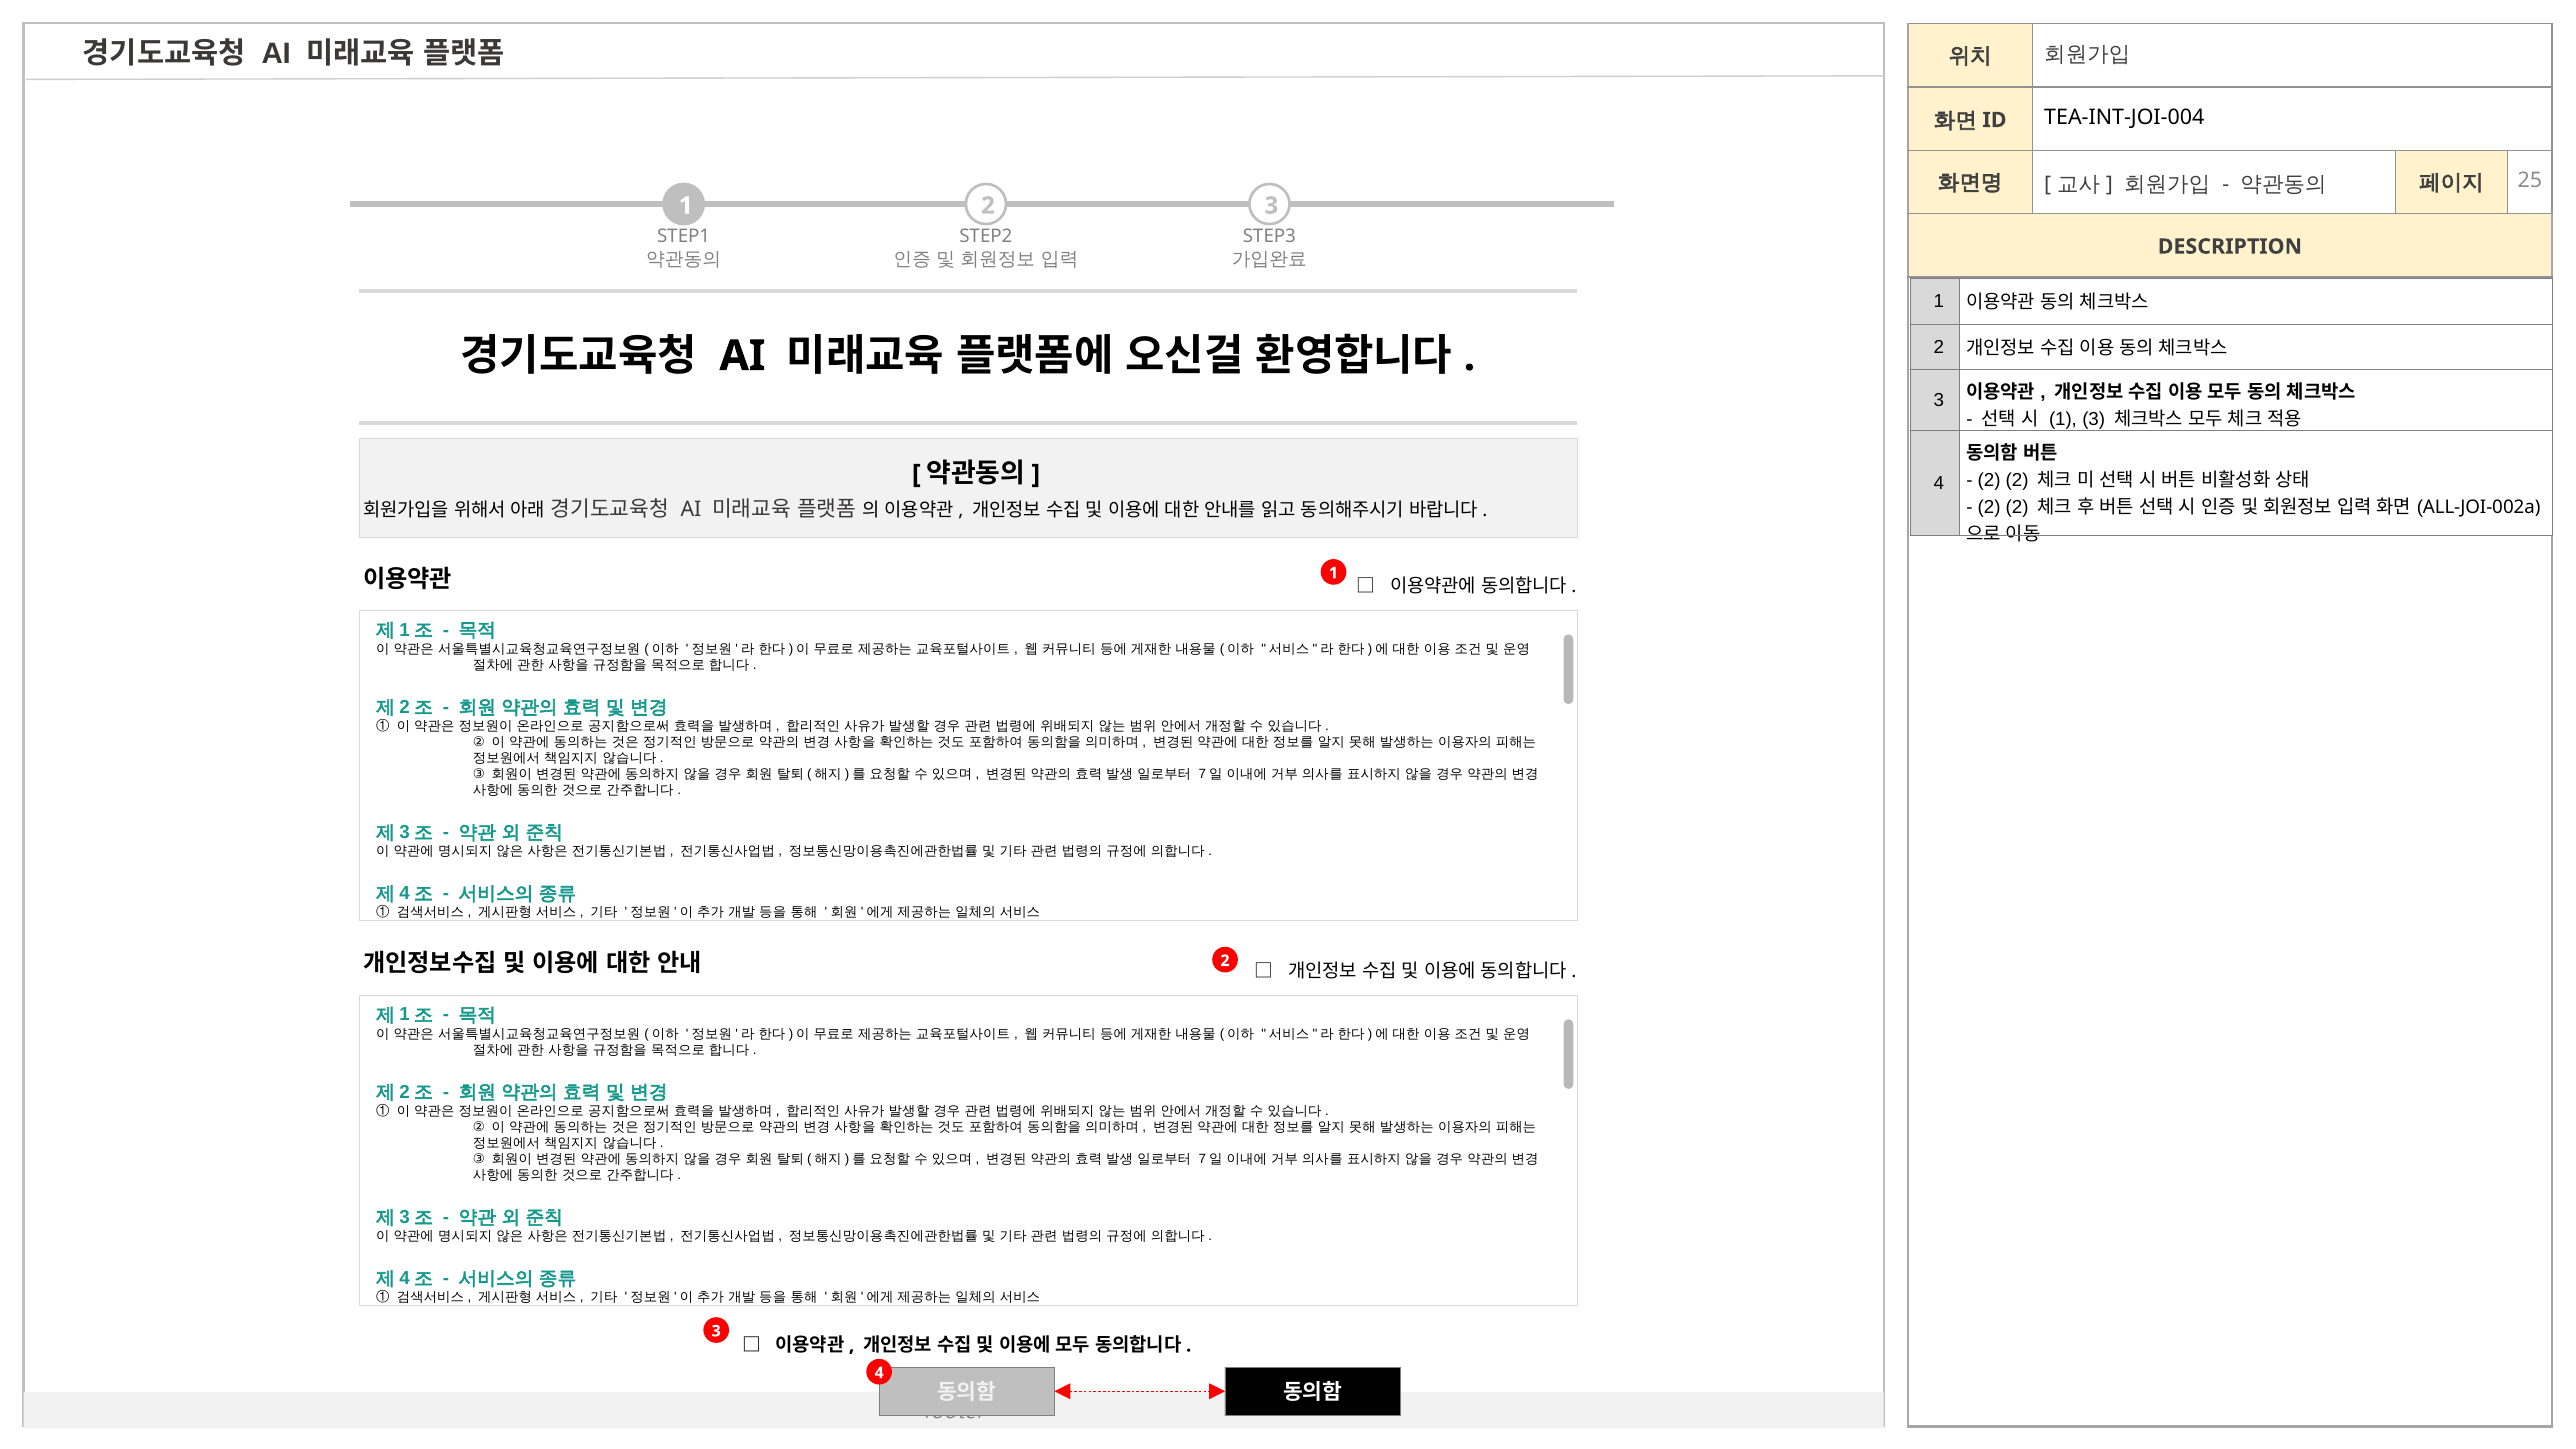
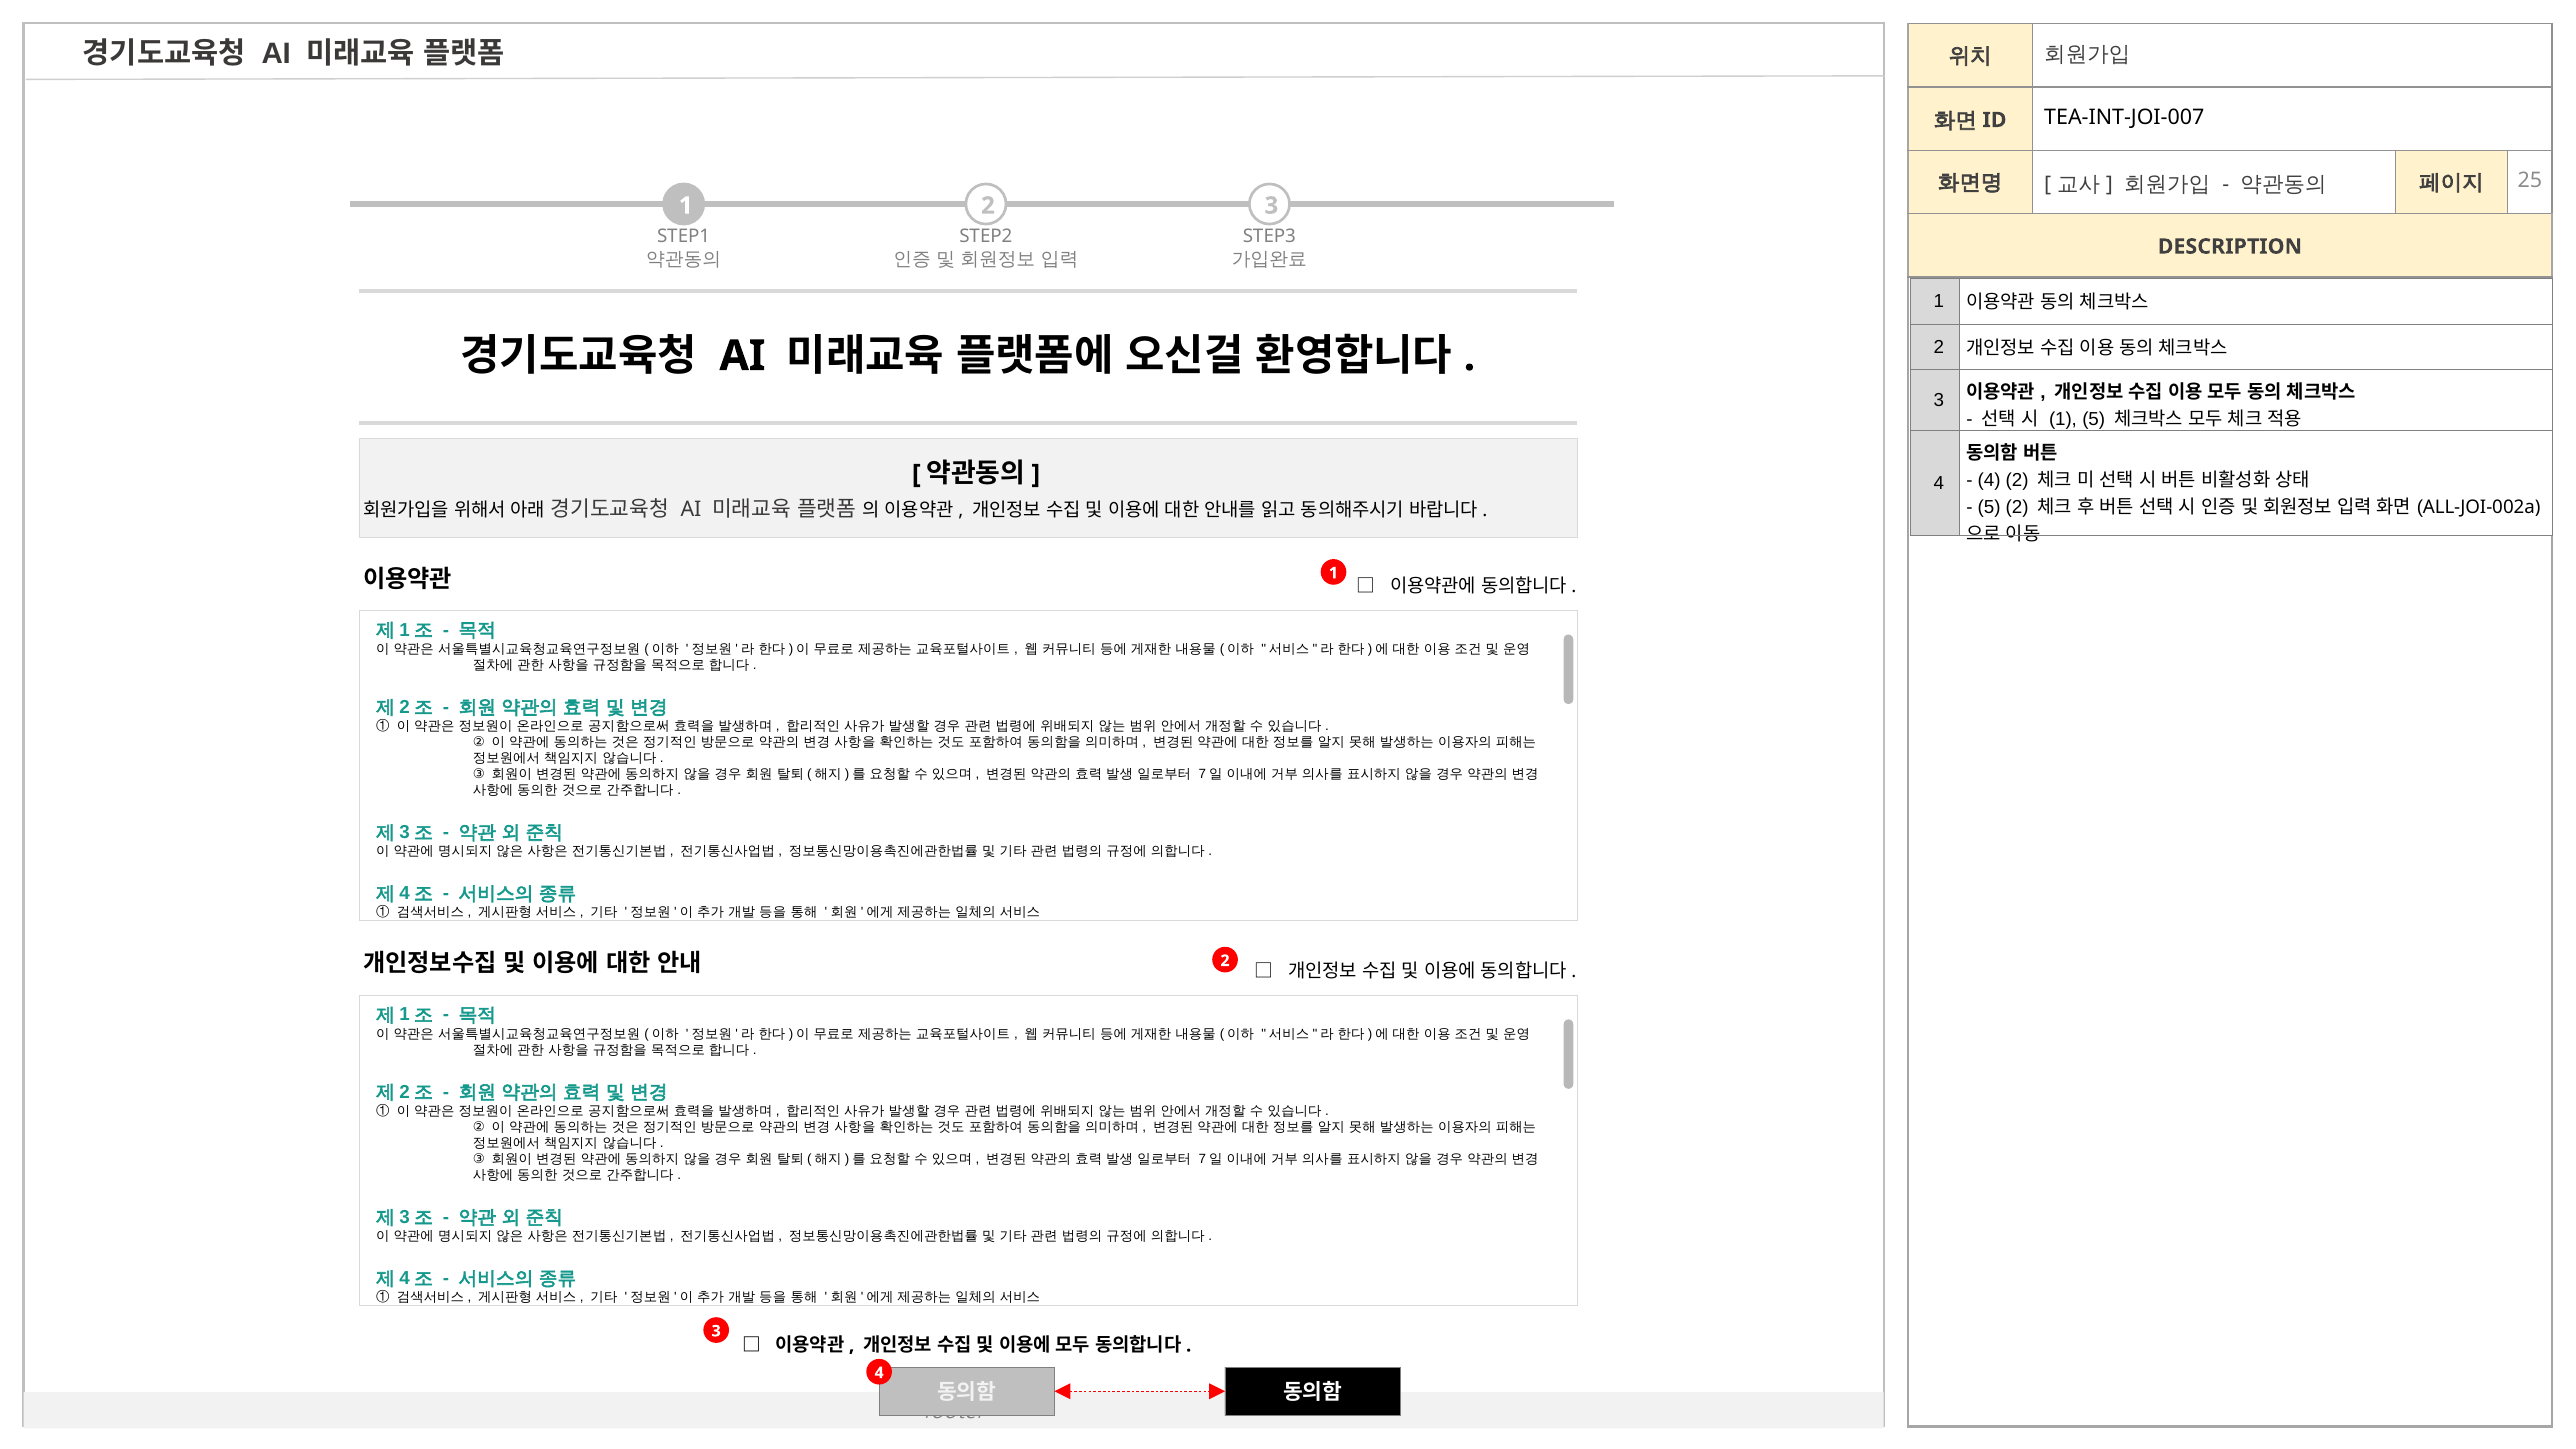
TEA-INT-JOI-004: TEA-INT-JOI-004 -> TEA-INT-JOI-007
1 3: 3 -> 5
2 at (1989, 480): 2 -> 4
2 at (1989, 507): 2 -> 5
